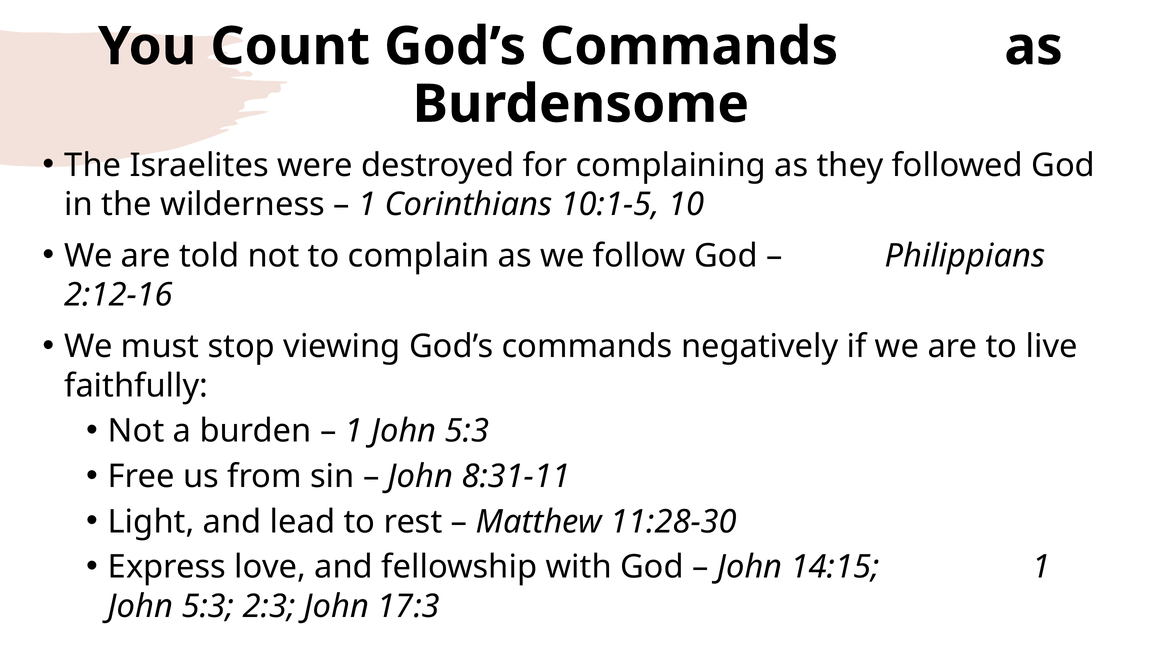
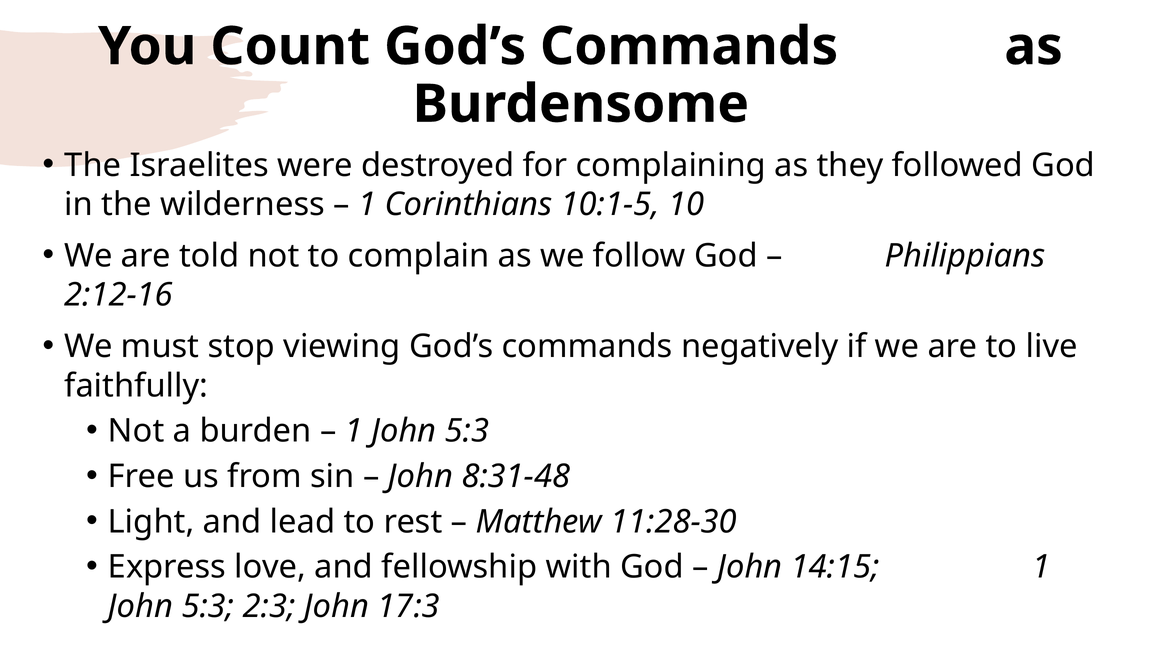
8:31-11: 8:31-11 -> 8:31-48
